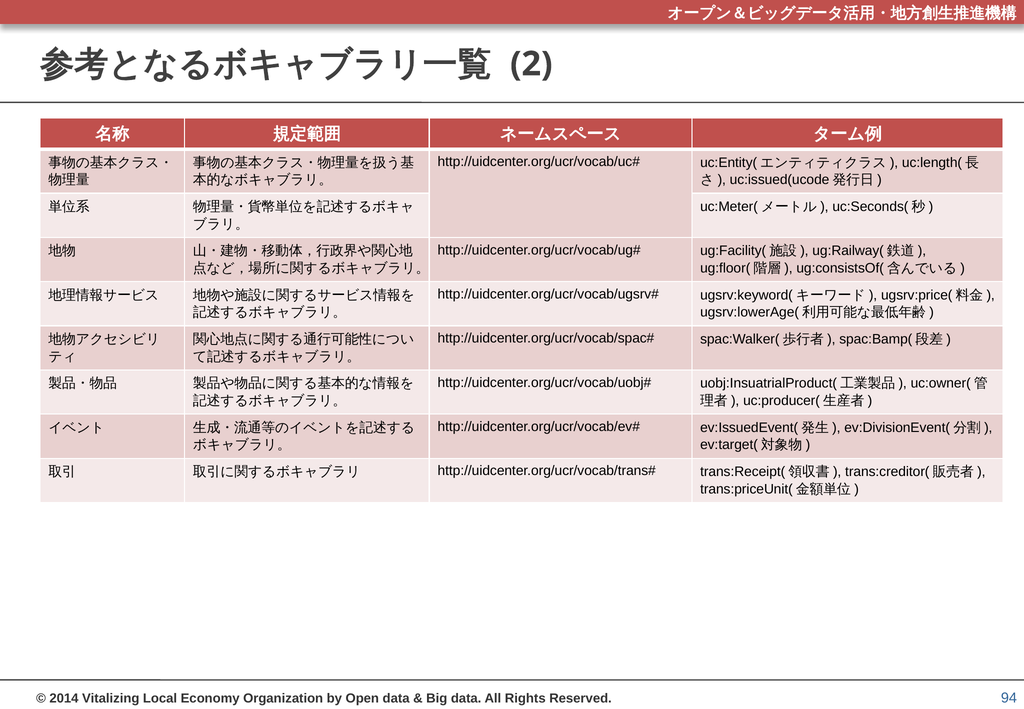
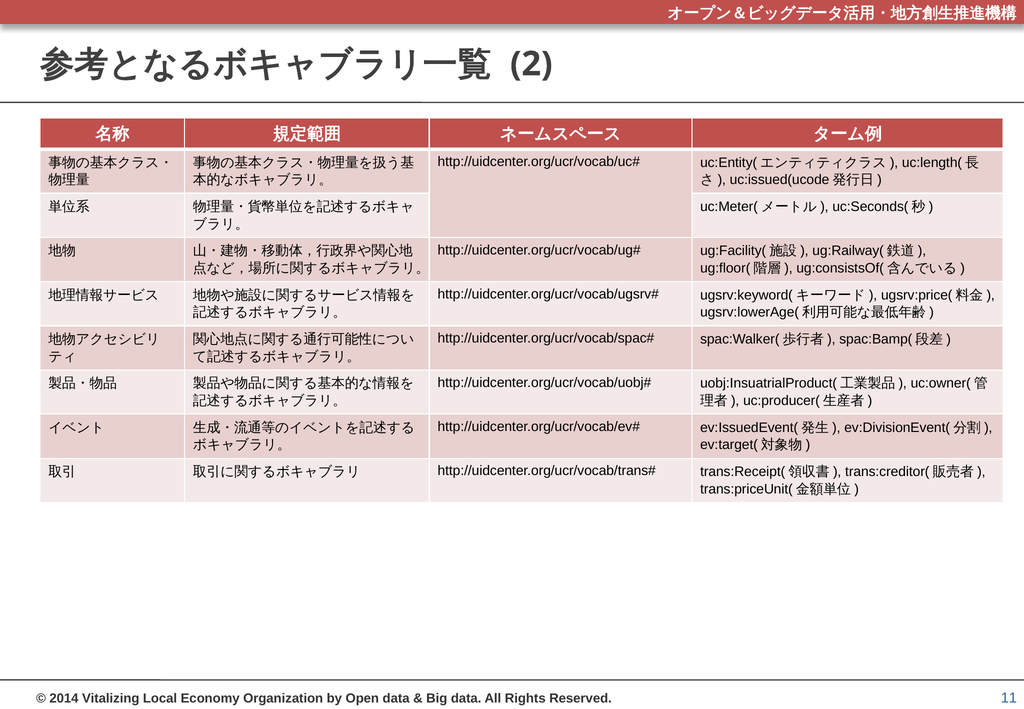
94: 94 -> 11
